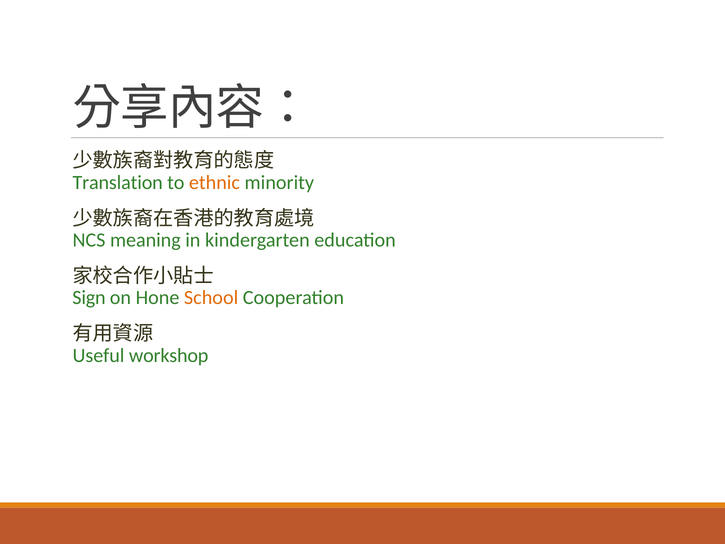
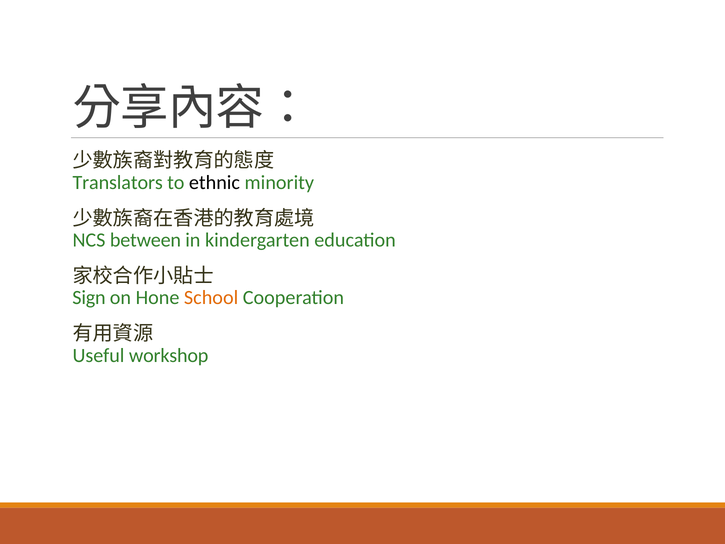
Translation: Translation -> Translators
ethnic colour: orange -> black
meaning: meaning -> between
